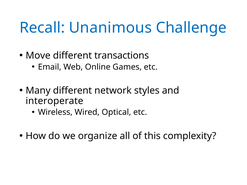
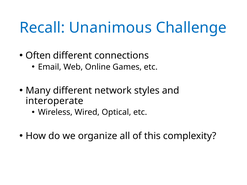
Move: Move -> Often
transactions: transactions -> connections
